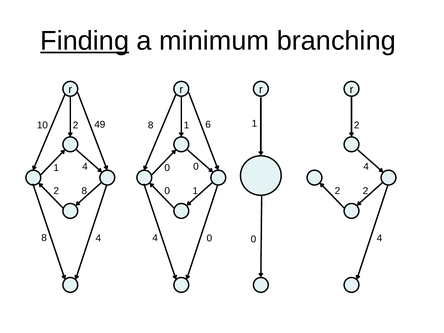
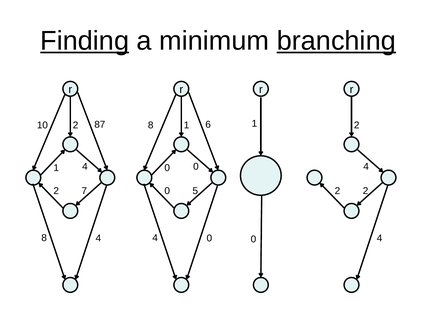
branching underline: none -> present
49: 49 -> 87
2 8: 8 -> 7
0 1: 1 -> 5
